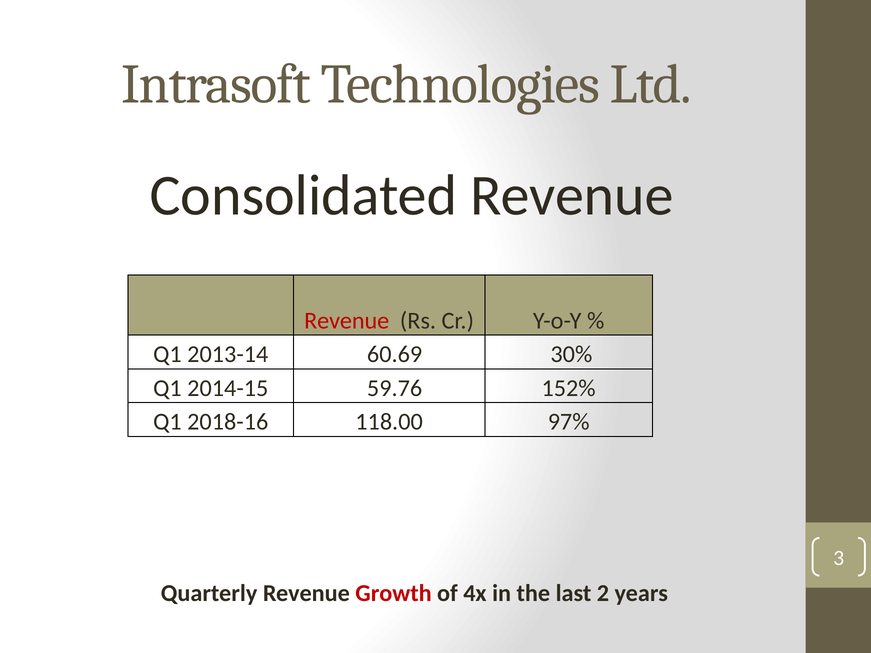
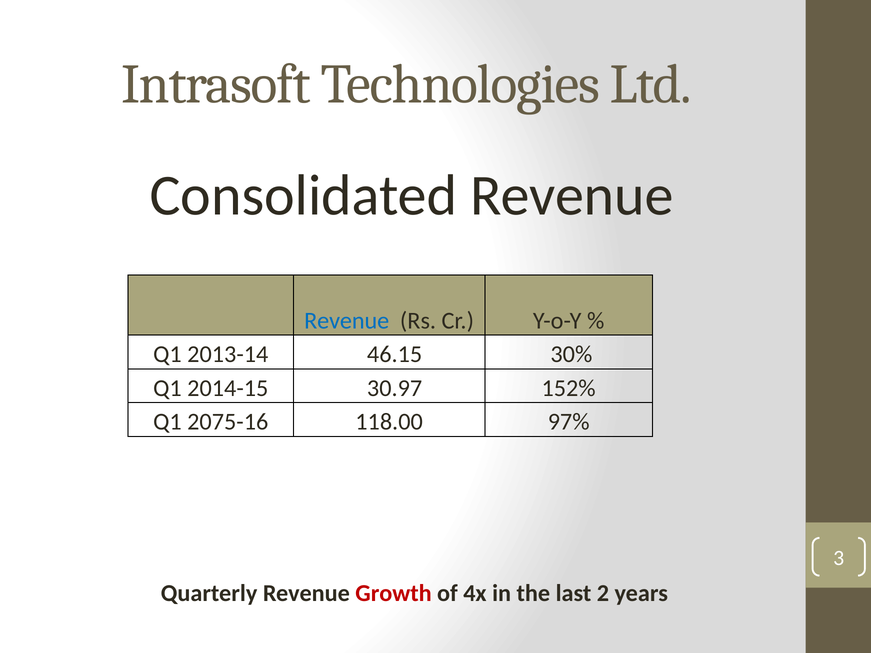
Revenue at (347, 321) colour: red -> blue
60.69: 60.69 -> 46.15
59.76: 59.76 -> 30.97
2018-16: 2018-16 -> 2075-16
